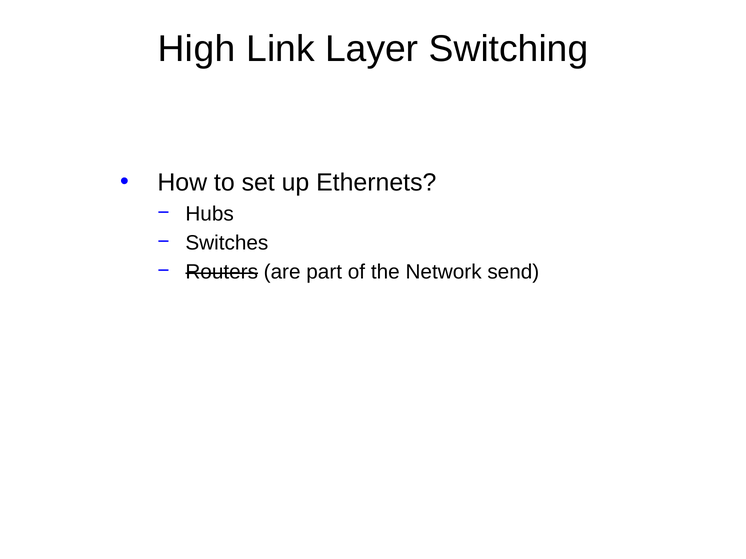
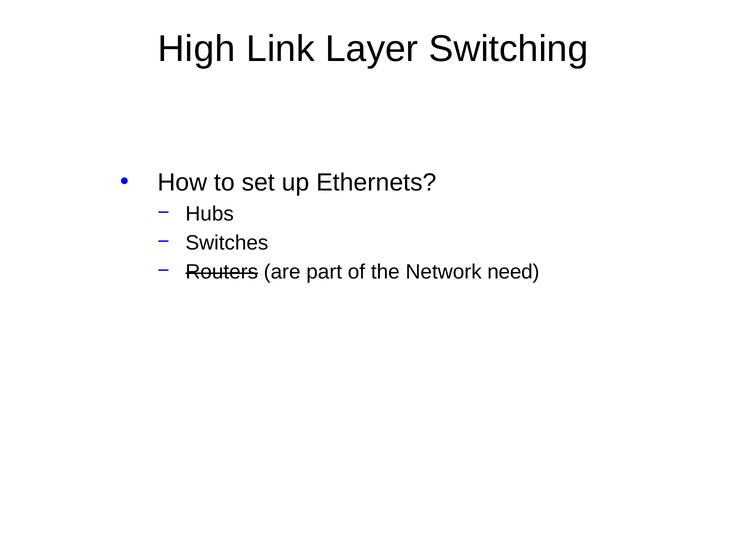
send: send -> need
